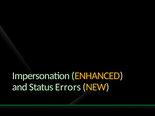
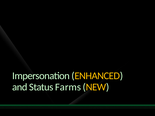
Errors: Errors -> Farms
